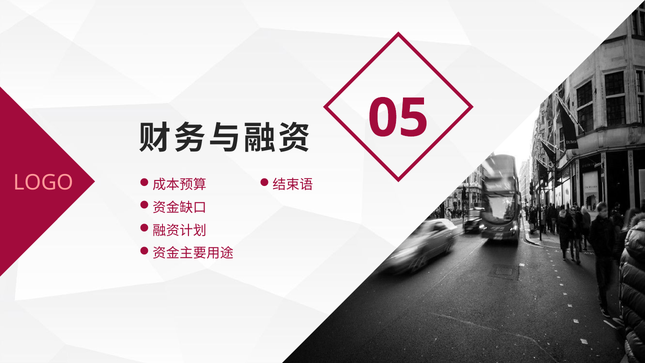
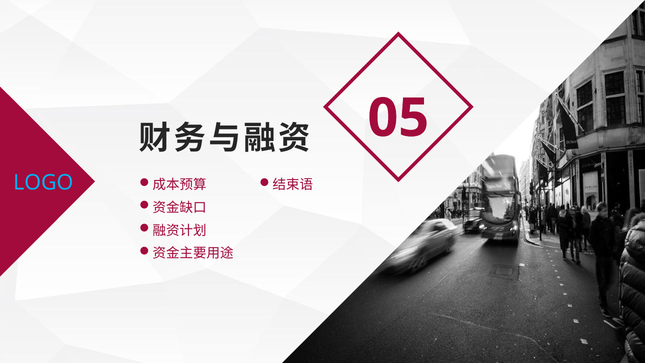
LOGO colour: pink -> light blue
